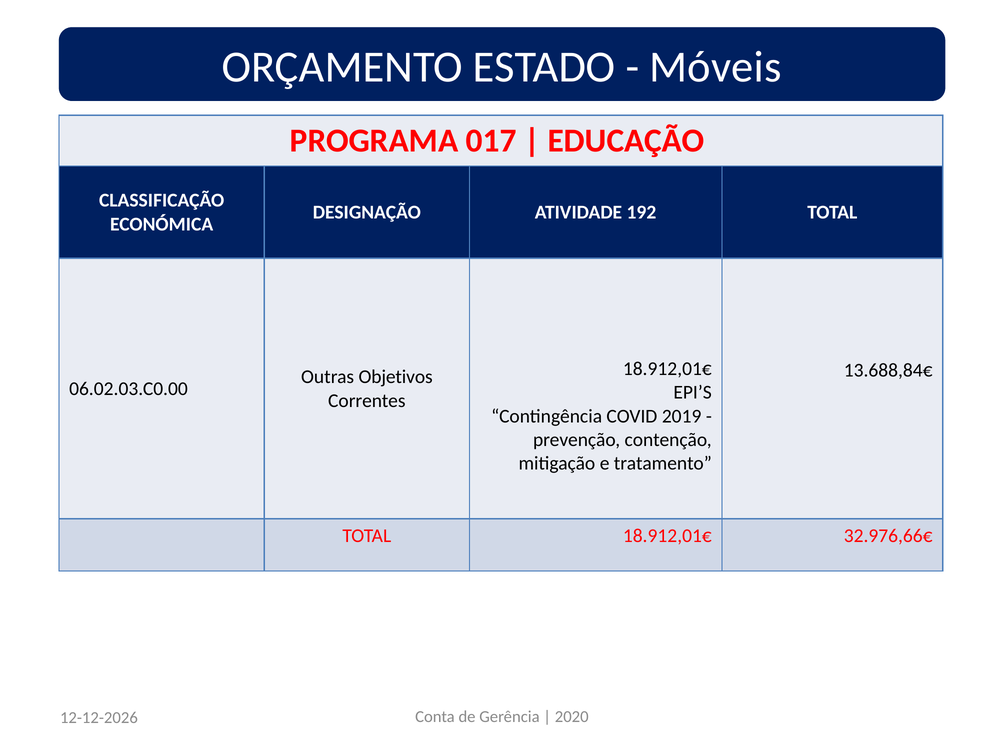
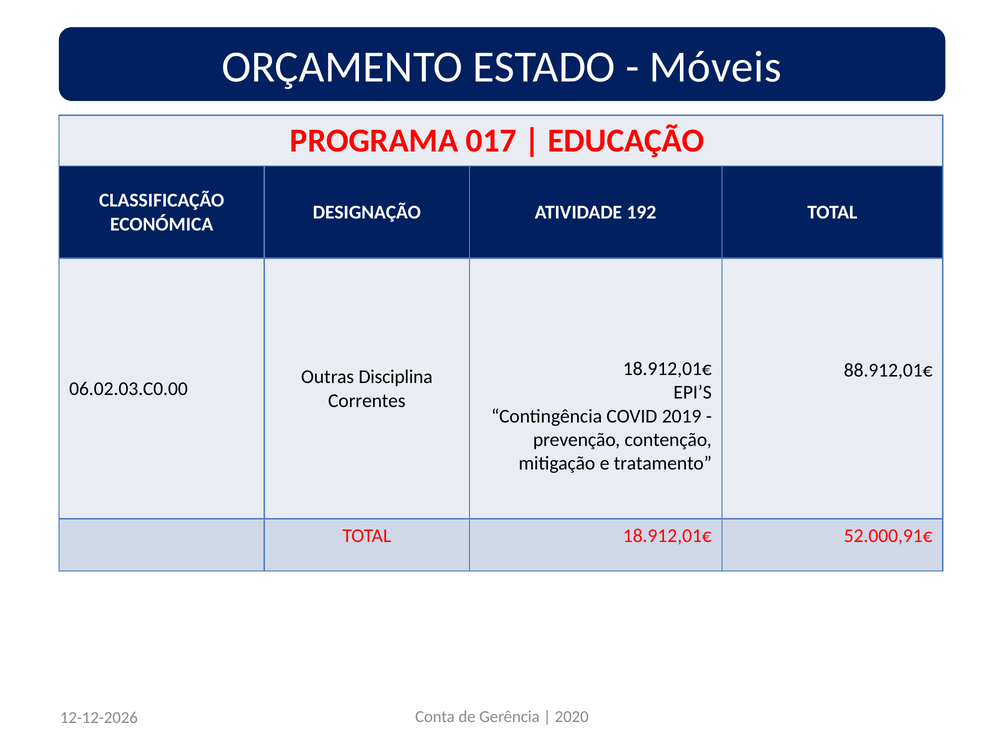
13.688,84€: 13.688,84€ -> 88.912,01€
Objetivos: Objetivos -> Disciplina
32.976,66€: 32.976,66€ -> 52.000,91€
